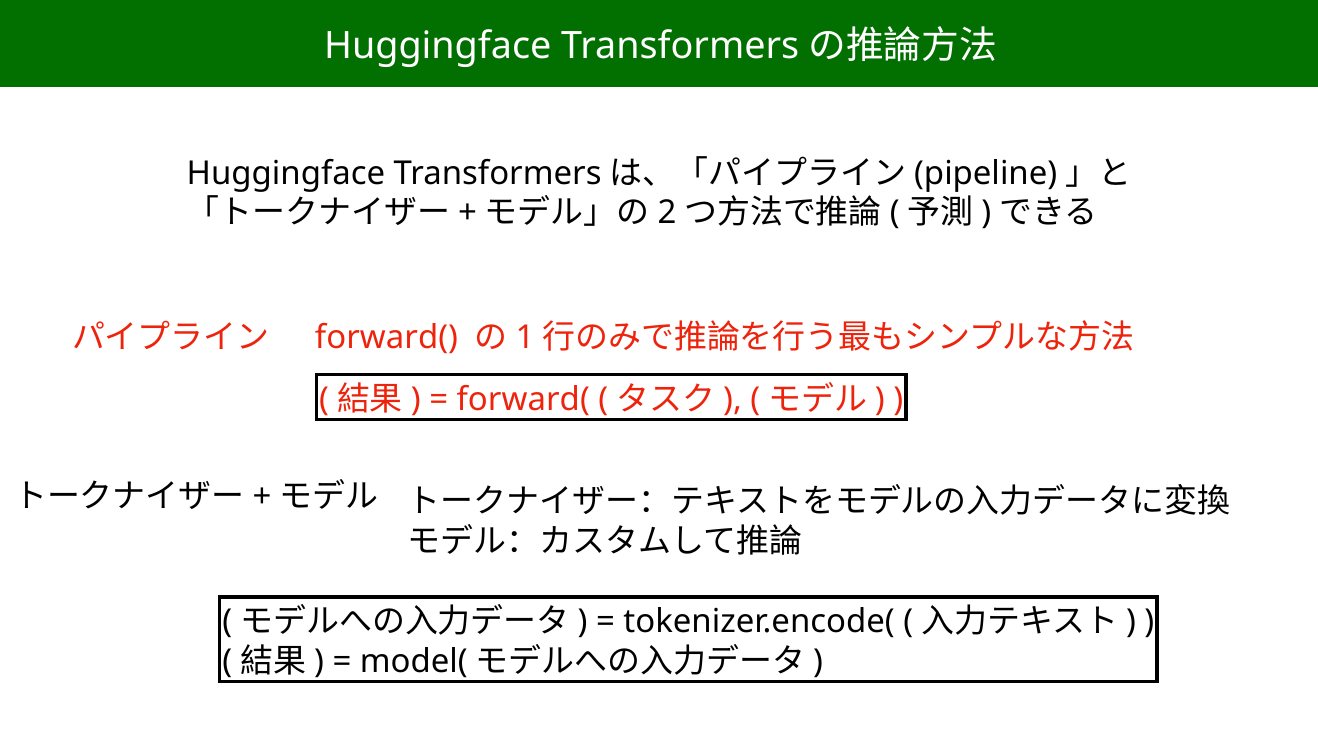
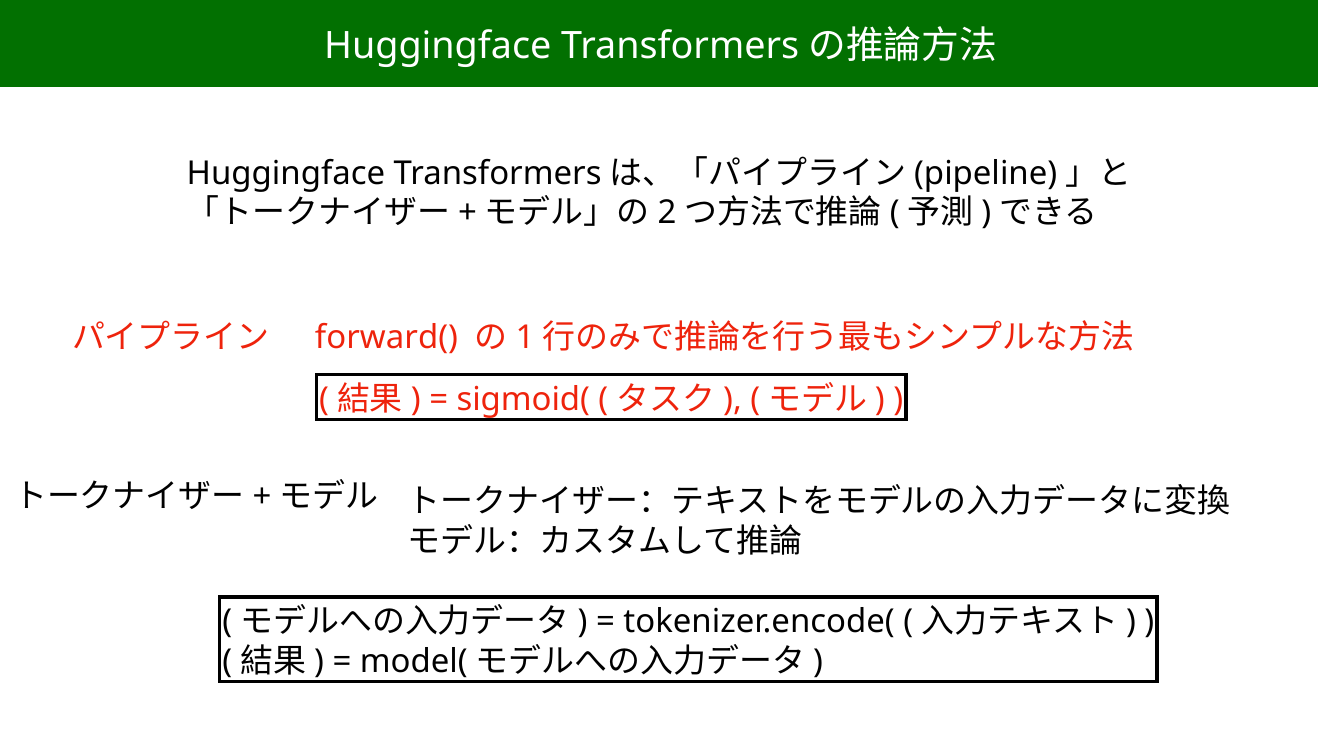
forward( at (523, 400): forward( -> sigmoid(
